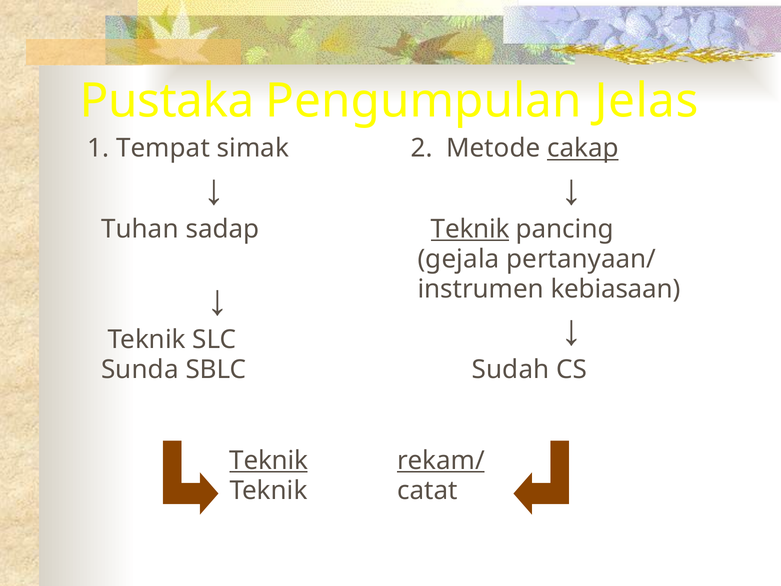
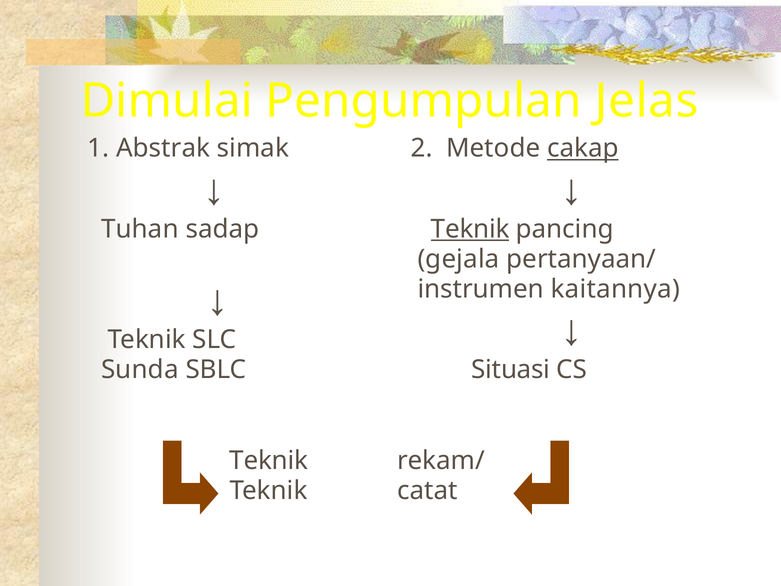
Pustaka: Pustaka -> Dimulai
Tempat: Tempat -> Abstrak
kebiasaan: kebiasaan -> kaitannya
Sudah: Sudah -> Situasi
Teknik at (269, 460) underline: present -> none
rekam/ underline: present -> none
